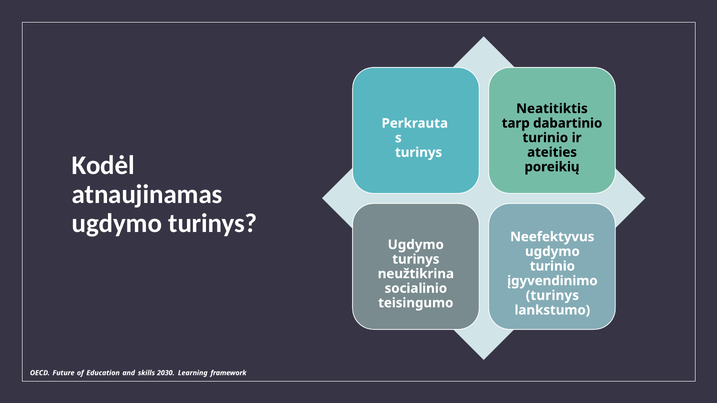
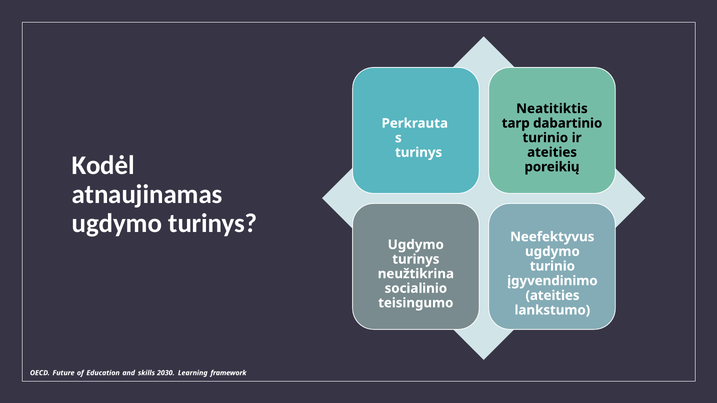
turinys at (552, 296): turinys -> ateities
